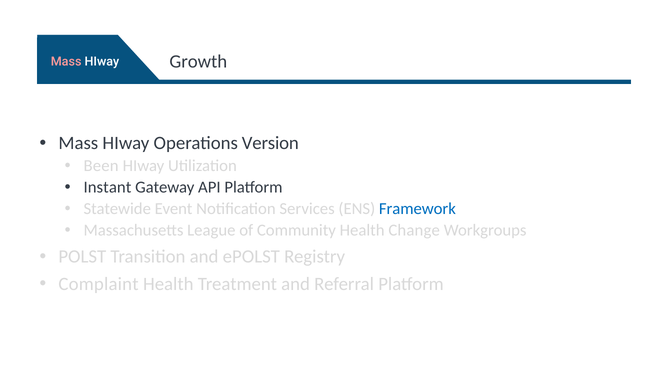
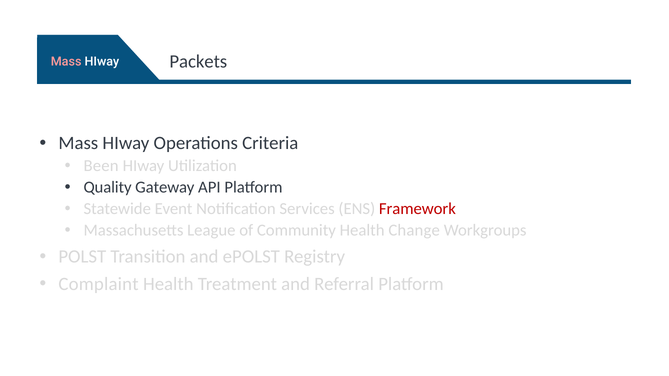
Growth: Growth -> Packets
Version: Version -> Criteria
Instant: Instant -> Quality
Framework colour: blue -> red
